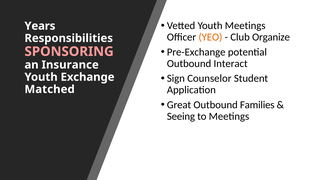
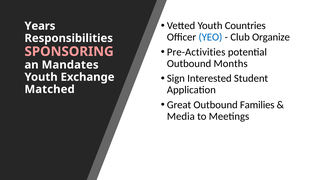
Youth Meetings: Meetings -> Countries
YEO colour: orange -> blue
Pre-Exchange: Pre-Exchange -> Pre-Activities
Interact: Interact -> Months
Insurance: Insurance -> Mandates
Counselor: Counselor -> Interested
Seeing: Seeing -> Media
